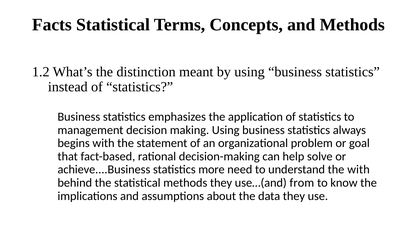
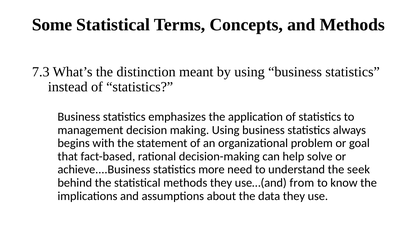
Facts: Facts -> Some
1.2: 1.2 -> 7.3
the with: with -> seek
